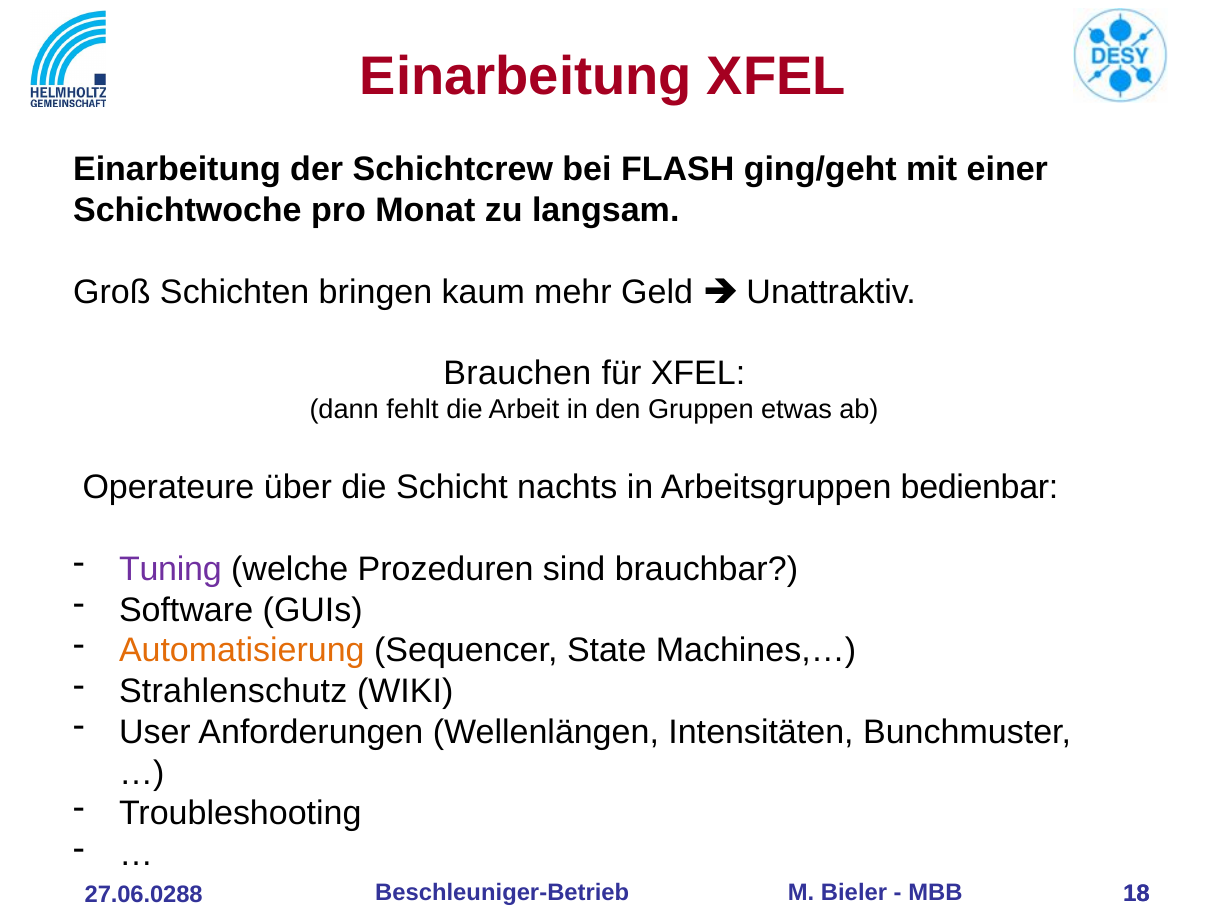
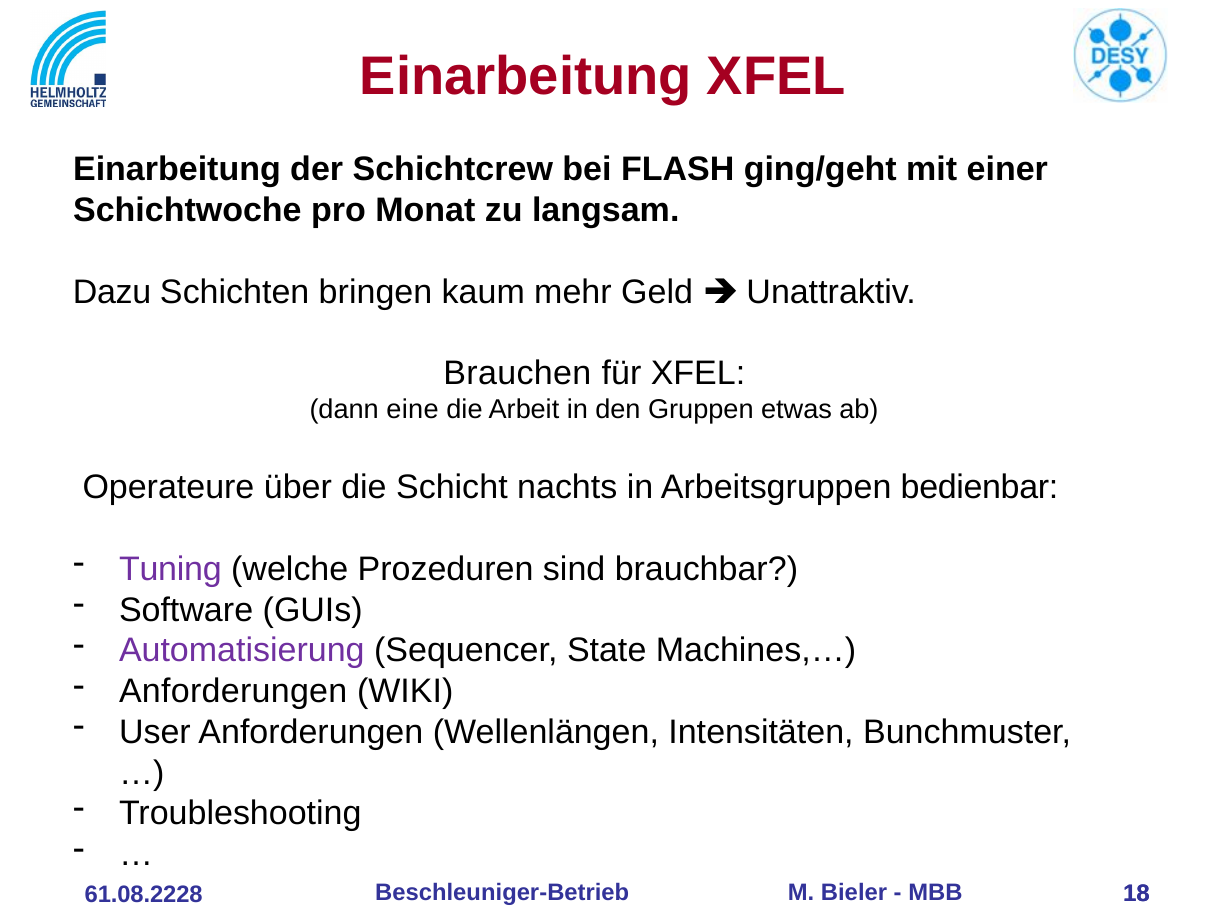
Groß: Groß -> Dazu
fehlt: fehlt -> eine
Automatisierung colour: orange -> purple
Strahlenschutz at (233, 692): Strahlenschutz -> Anforderungen
27.06.0288: 27.06.0288 -> 61.08.2228
